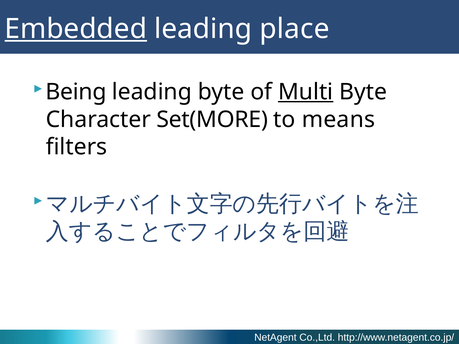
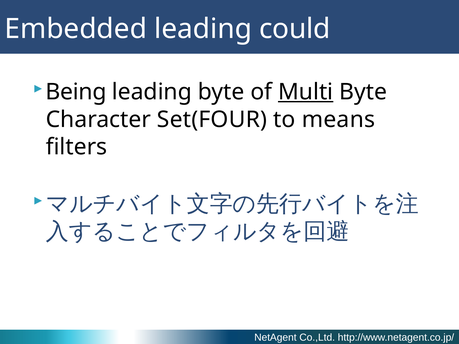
Embedded underline: present -> none
place: place -> could
Set(MORE: Set(MORE -> Set(FOUR
